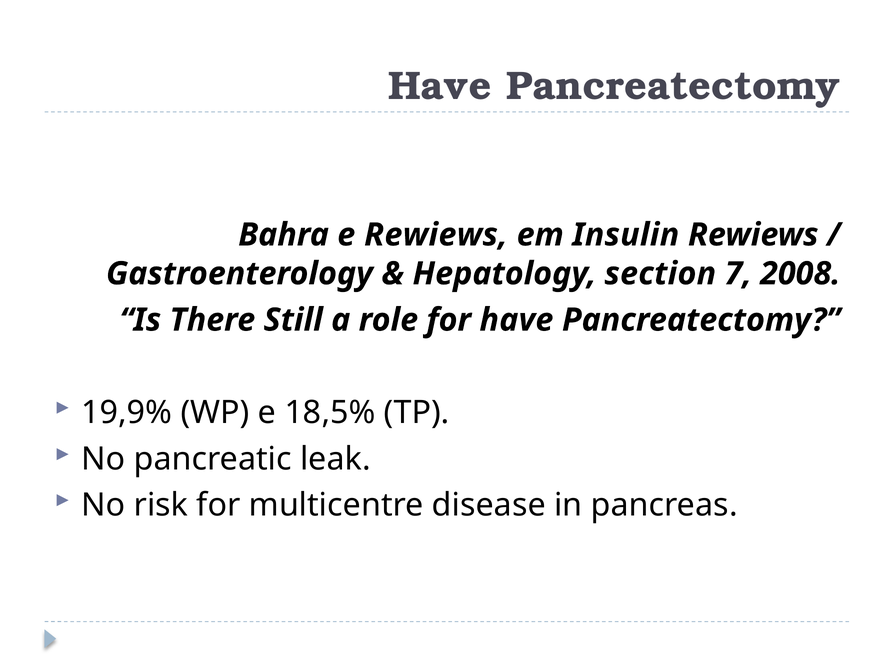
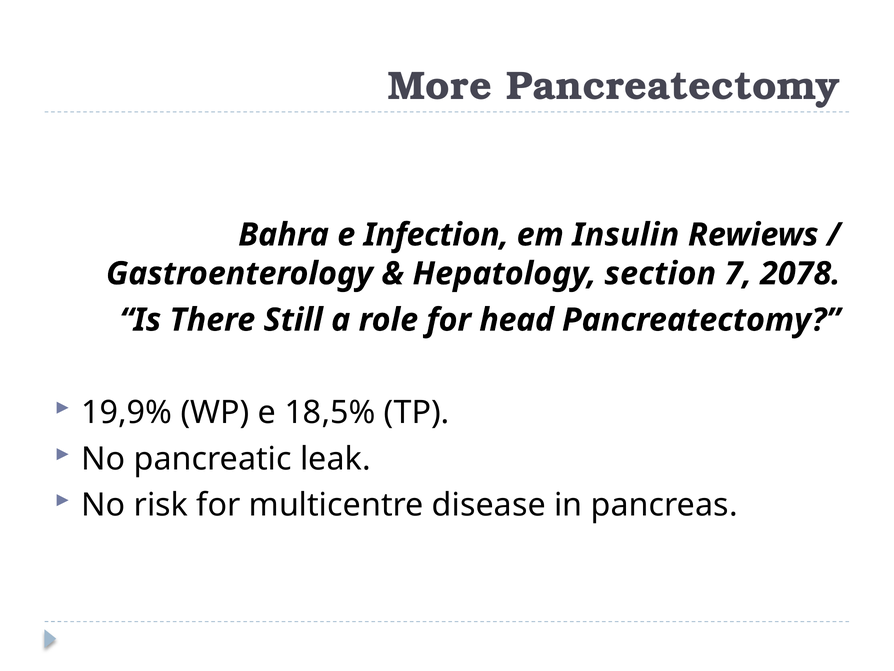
Have at (440, 86): Have -> More
e Rewiews: Rewiews -> Infection
2008: 2008 -> 2078
for have: have -> head
